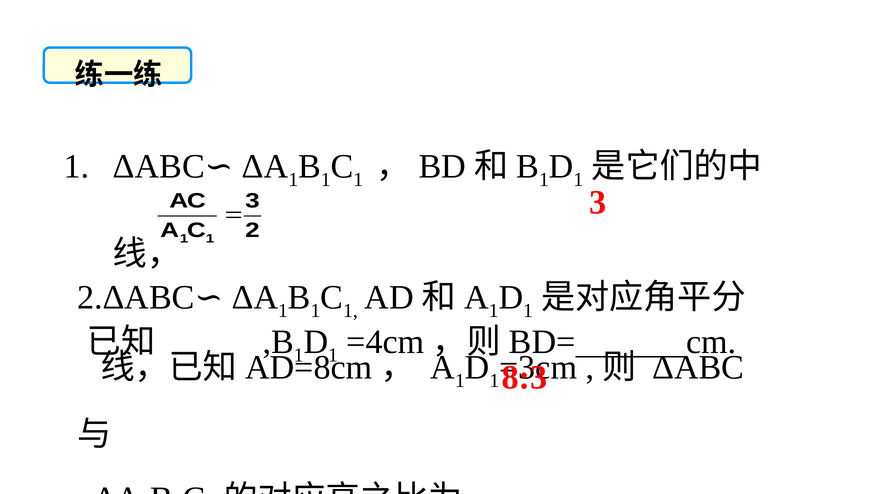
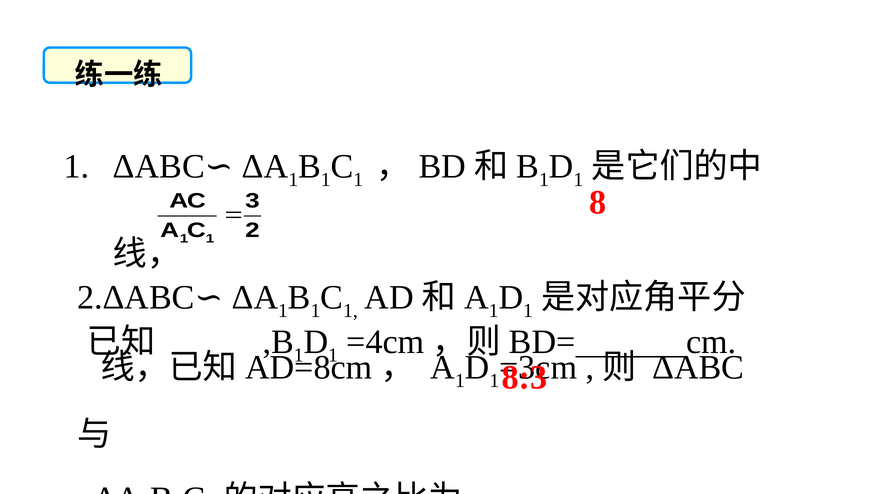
3 at (598, 203): 3 -> 8
